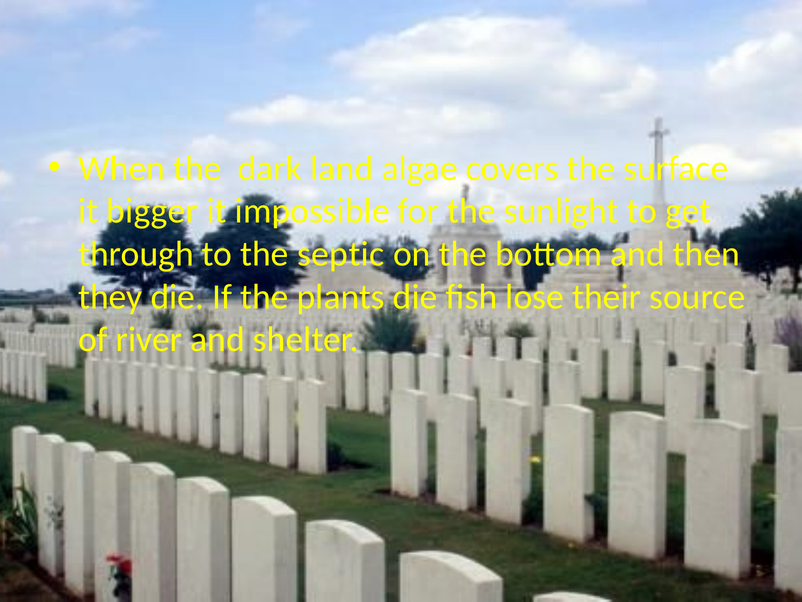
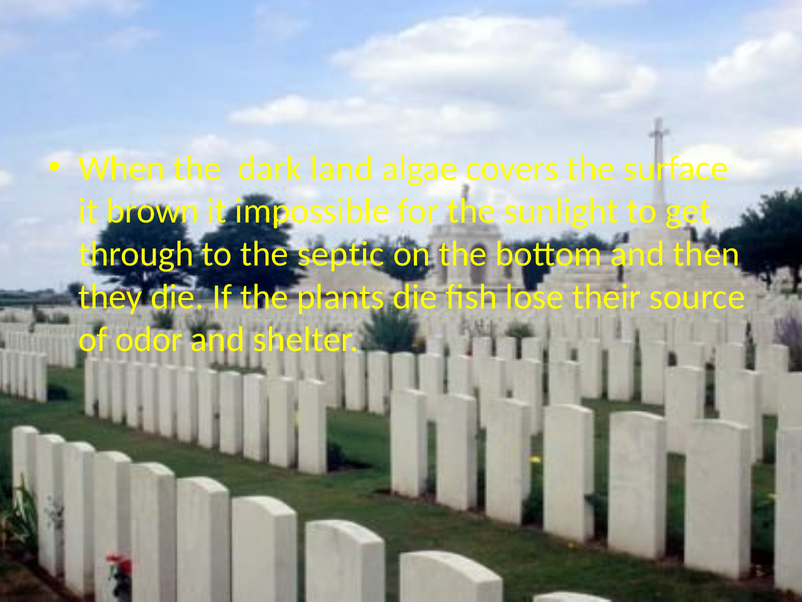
bigger: bigger -> brown
river: river -> odor
